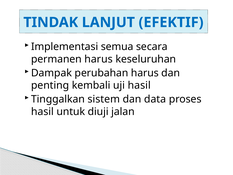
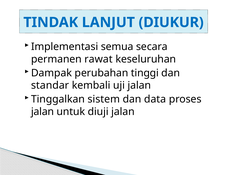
EFEKTIF: EFEKTIF -> DIUKUR
permanen harus: harus -> rawat
perubahan harus: harus -> tinggi
penting: penting -> standar
uji hasil: hasil -> jalan
hasil at (42, 111): hasil -> jalan
